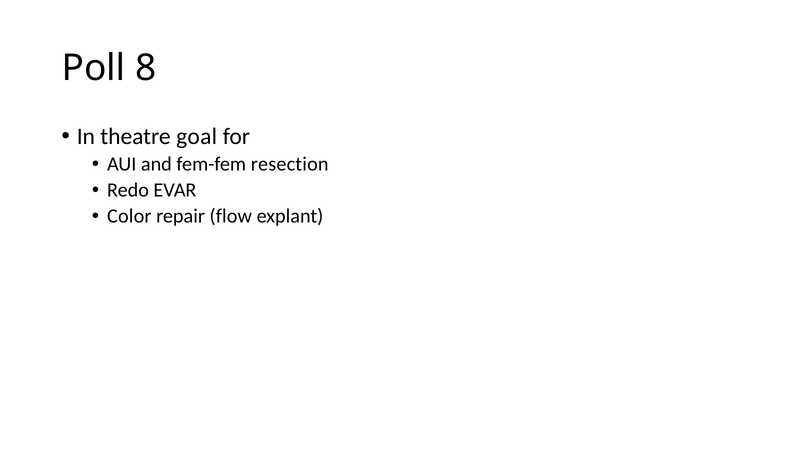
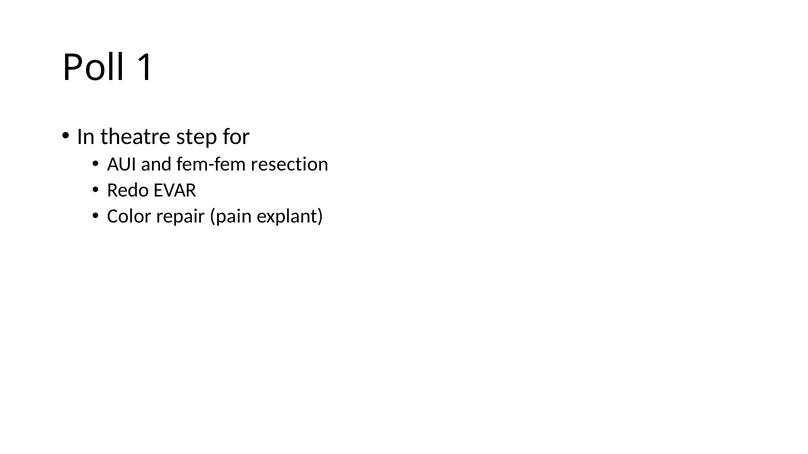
8: 8 -> 1
goal: goal -> step
flow: flow -> pain
